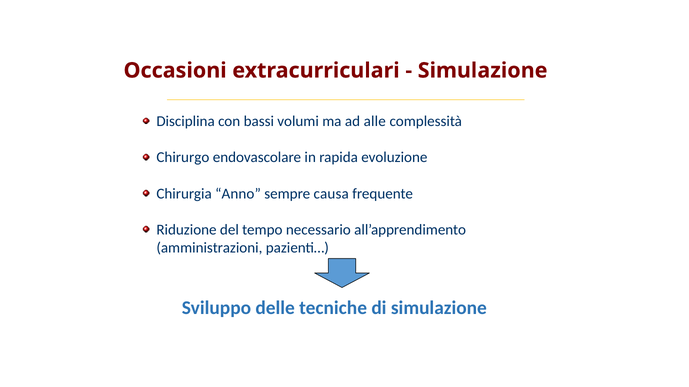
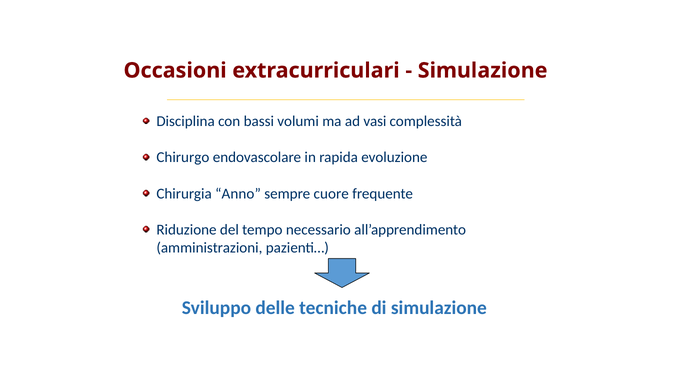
alle: alle -> vasi
causa: causa -> cuore
